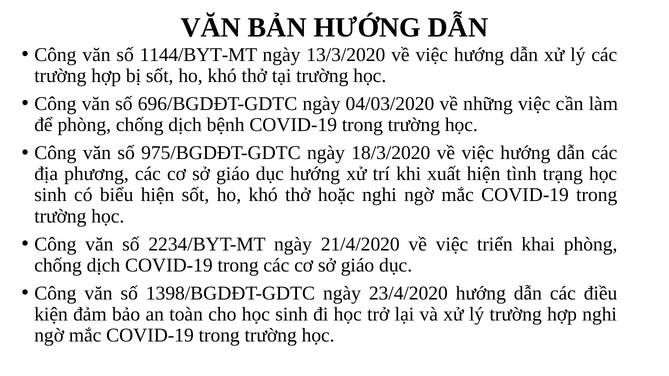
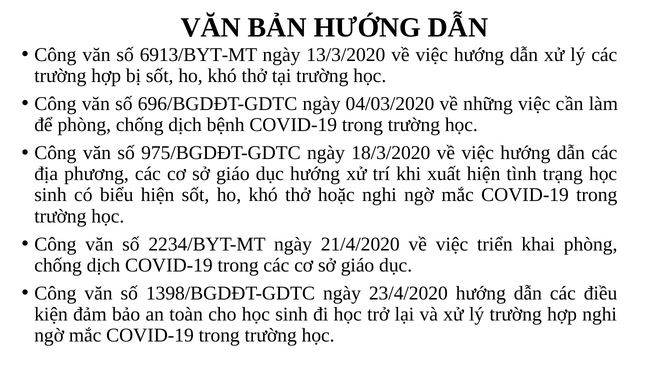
1144/BYT-MT: 1144/BYT-MT -> 6913/BYT-MT
